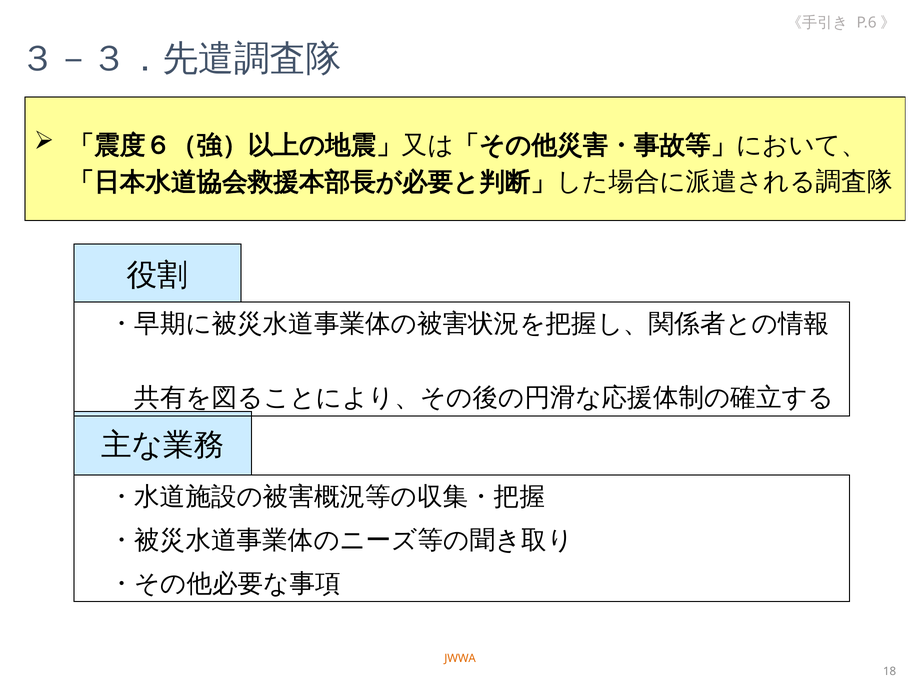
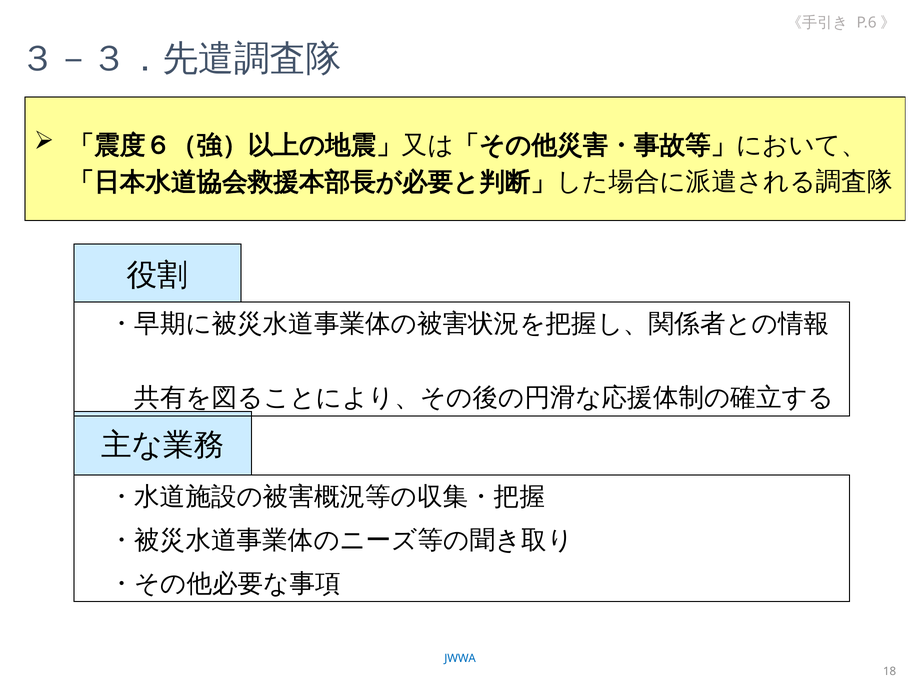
JWWA colour: orange -> blue
